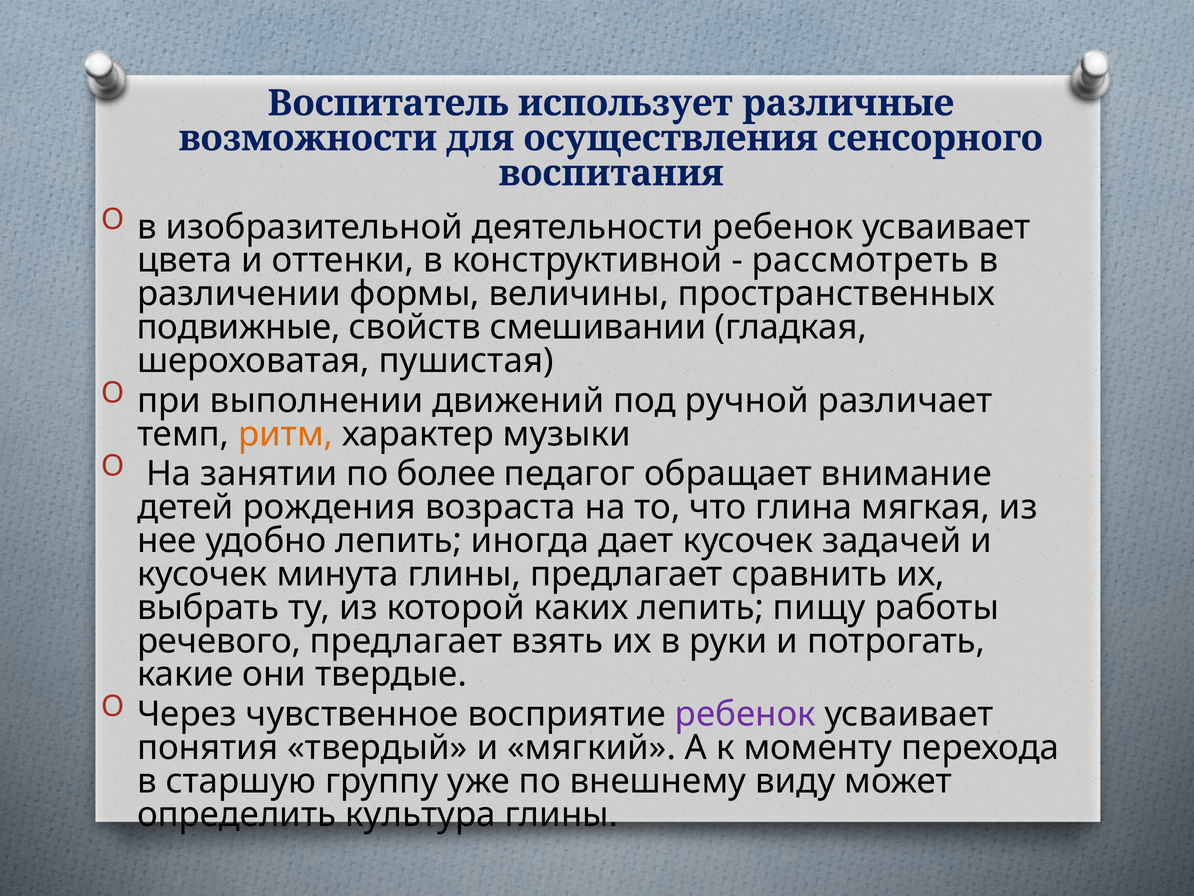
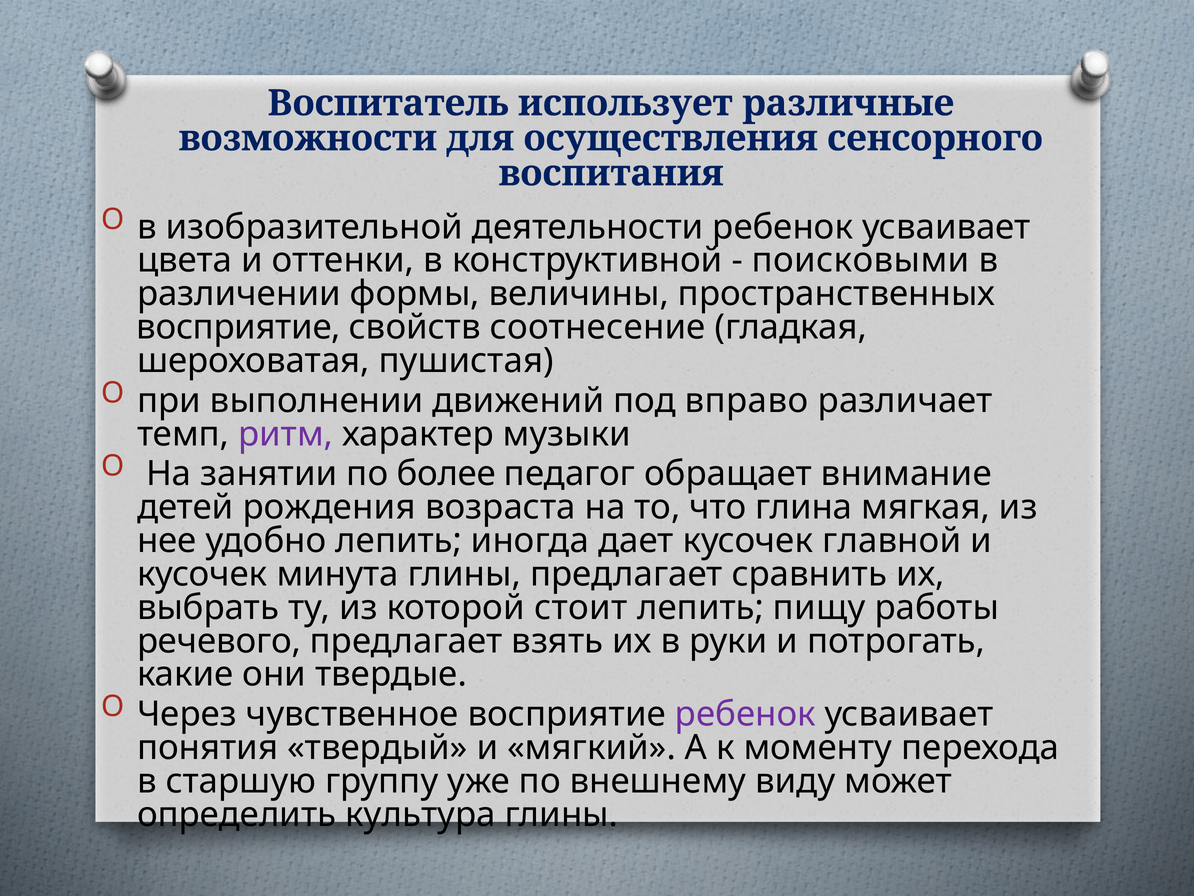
рассмотреть: рассмотреть -> поисковыми
подвижные at (239, 327): подвижные -> восприятие
смешивании: смешивании -> соотнесение
ручной: ручной -> вправо
ритм colour: orange -> purple
задачей: задачей -> главной
каких: каких -> стоит
